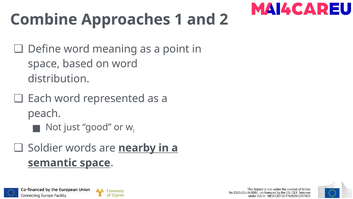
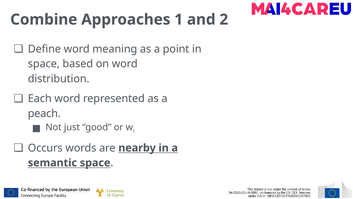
Soldier: Soldier -> Occurs
